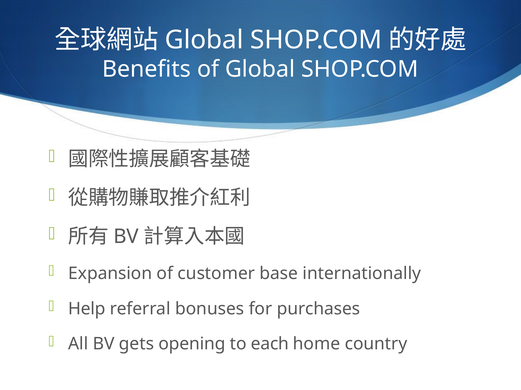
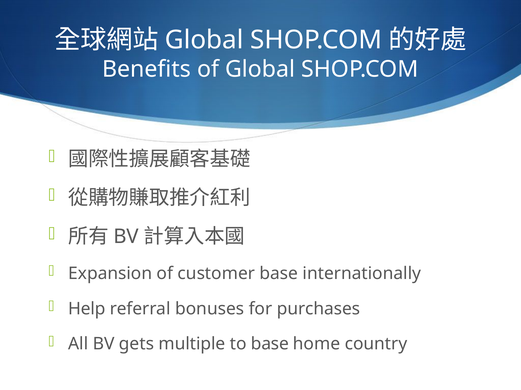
opening: opening -> multiple
to each: each -> base
